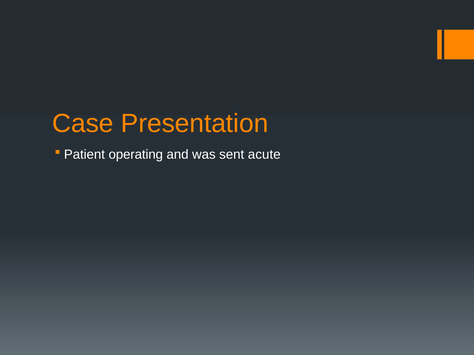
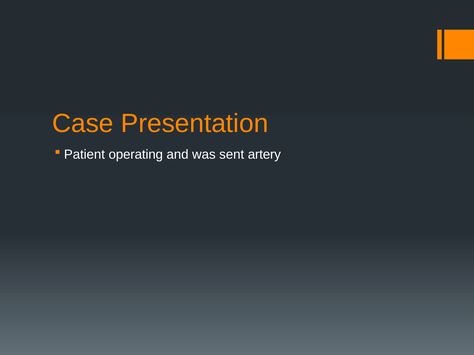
acute: acute -> artery
